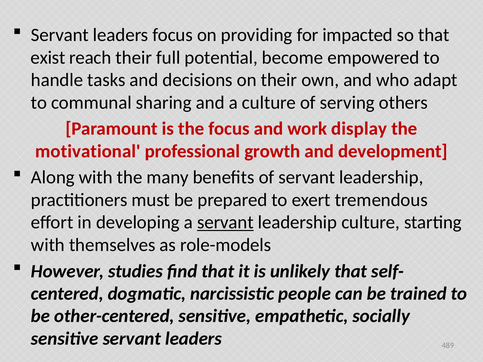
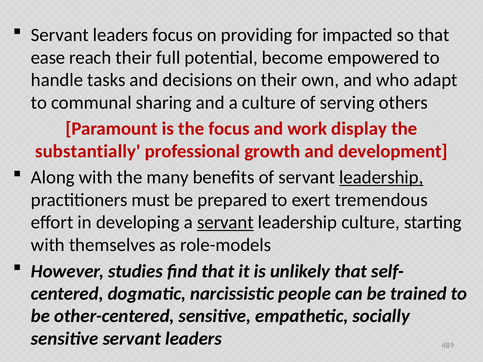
exist: exist -> ease
motivational: motivational -> substantially
leadership at (381, 178) underline: none -> present
